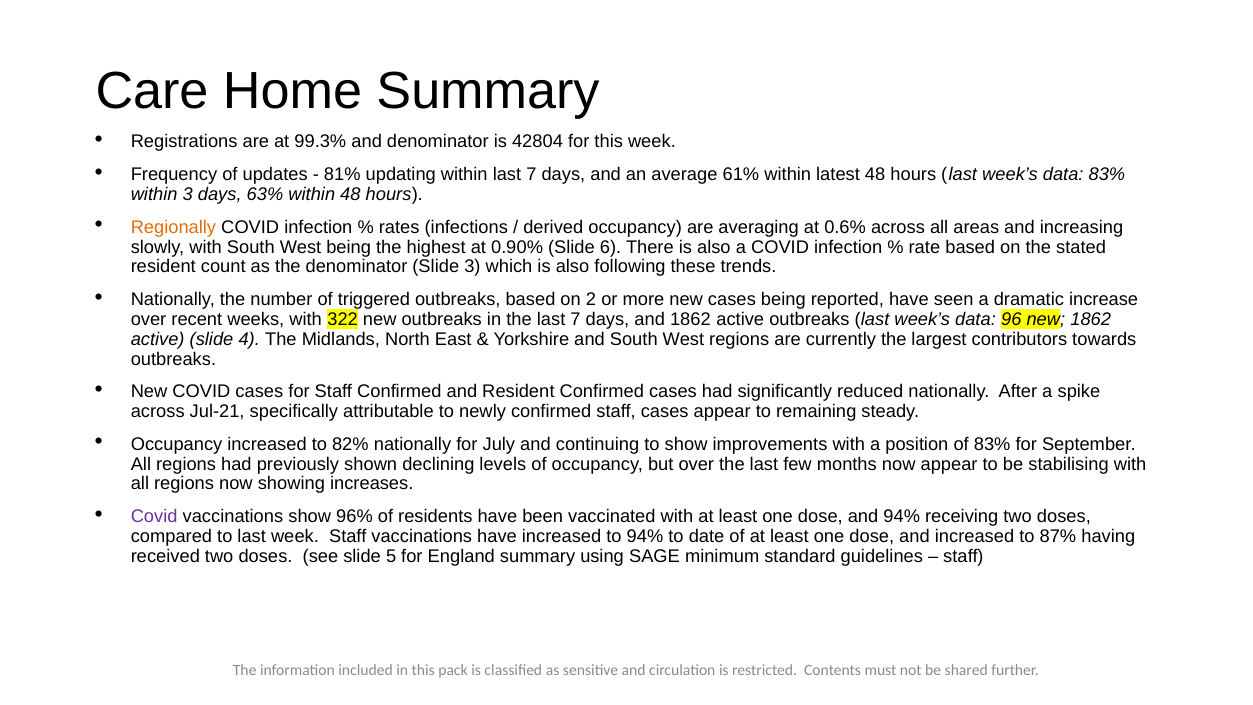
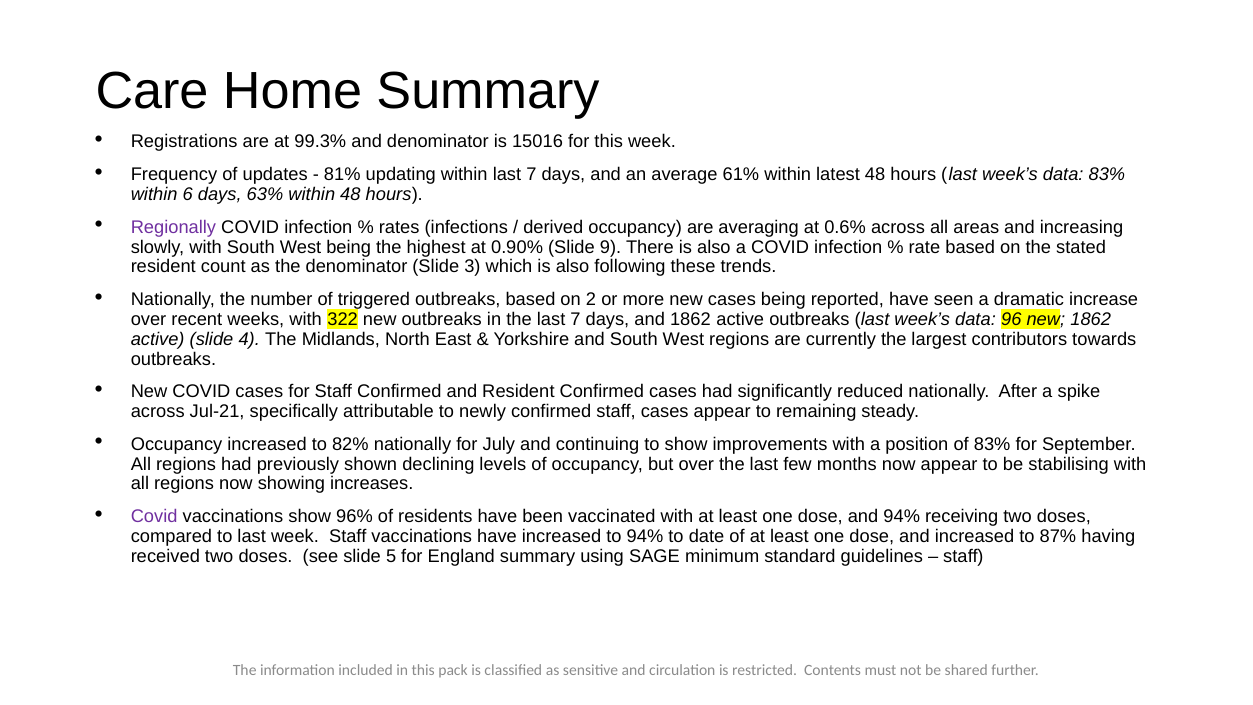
42804: 42804 -> 15016
within 3: 3 -> 6
Regionally colour: orange -> purple
6: 6 -> 9
